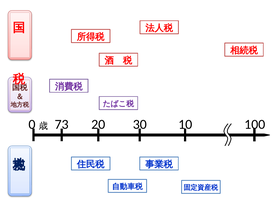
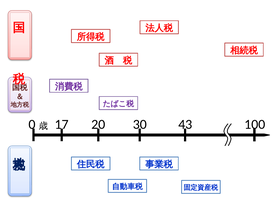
73: 73 -> 17
10: 10 -> 43
